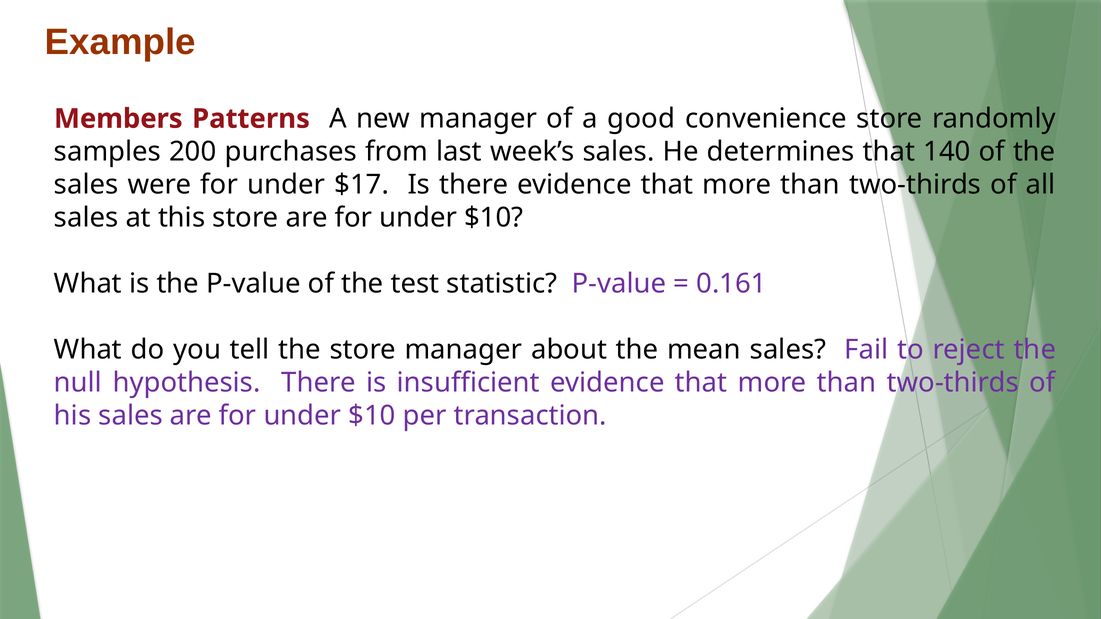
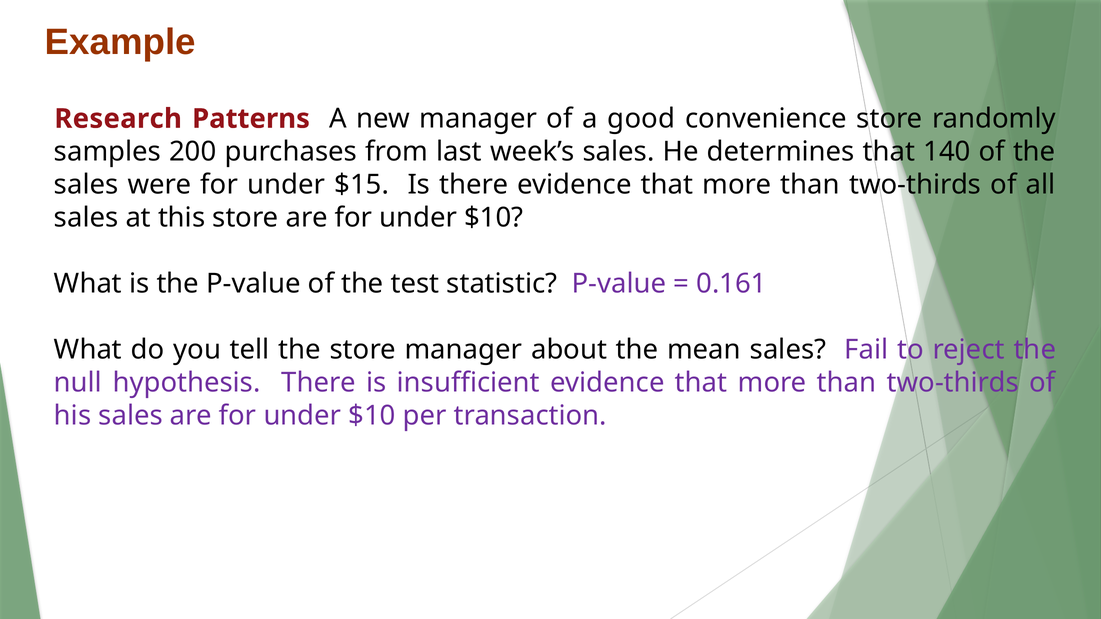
Members: Members -> Research
$17: $17 -> $15
